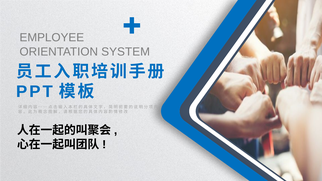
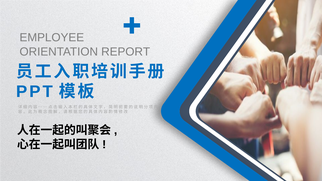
SYSTEM: SYSTEM -> REPORT
